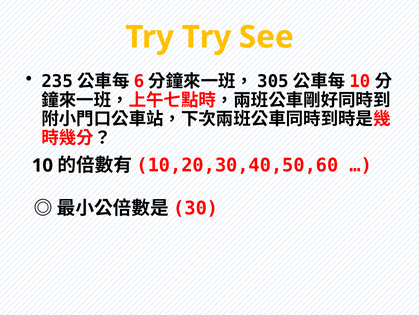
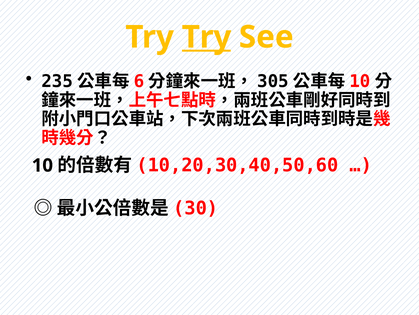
Try at (207, 37) underline: none -> present
